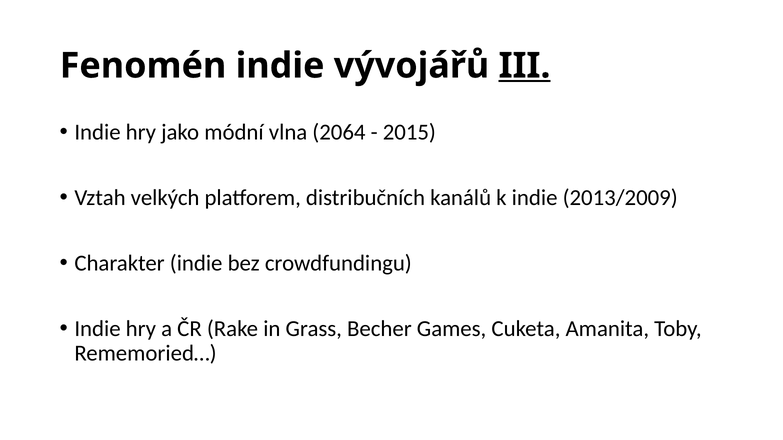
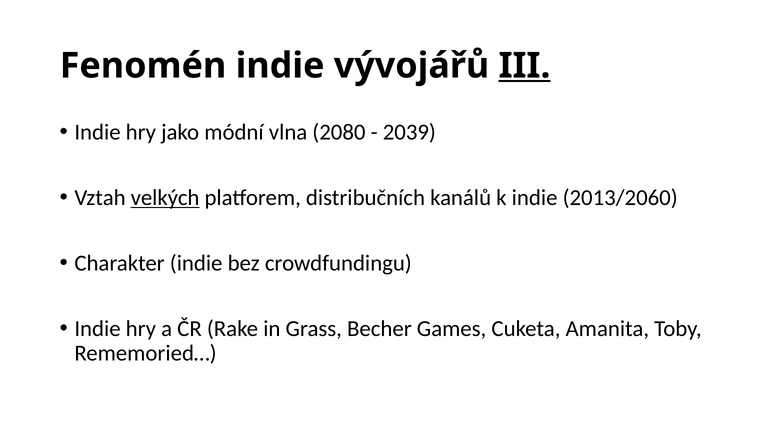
2064: 2064 -> 2080
2015: 2015 -> 2039
velkých underline: none -> present
2013/2009: 2013/2009 -> 2013/2060
